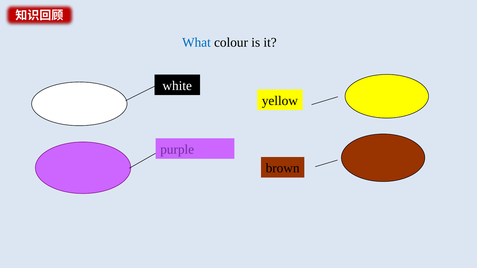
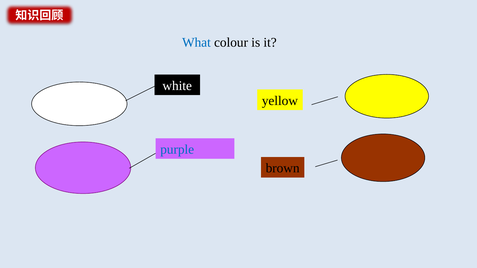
purple colour: purple -> blue
